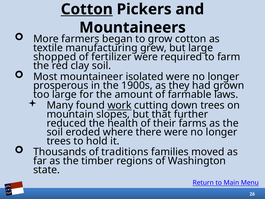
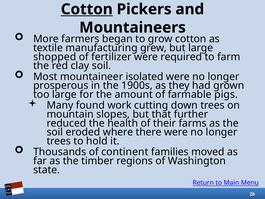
laws: laws -> pigs
work underline: present -> none
traditions: traditions -> continent
